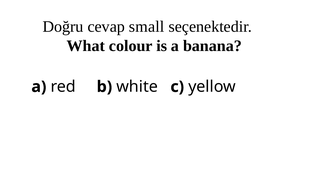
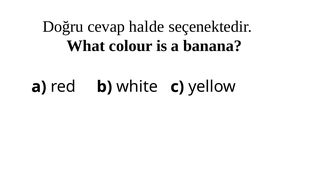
small: small -> halde
